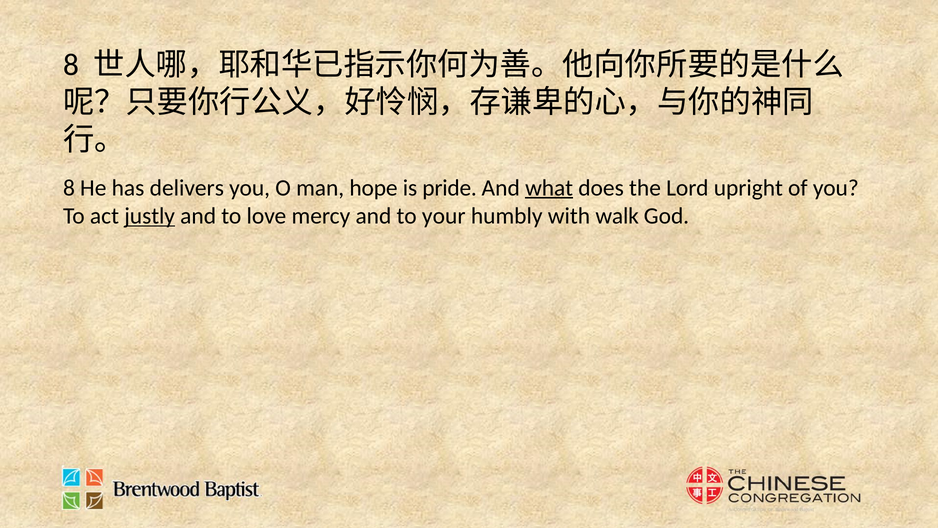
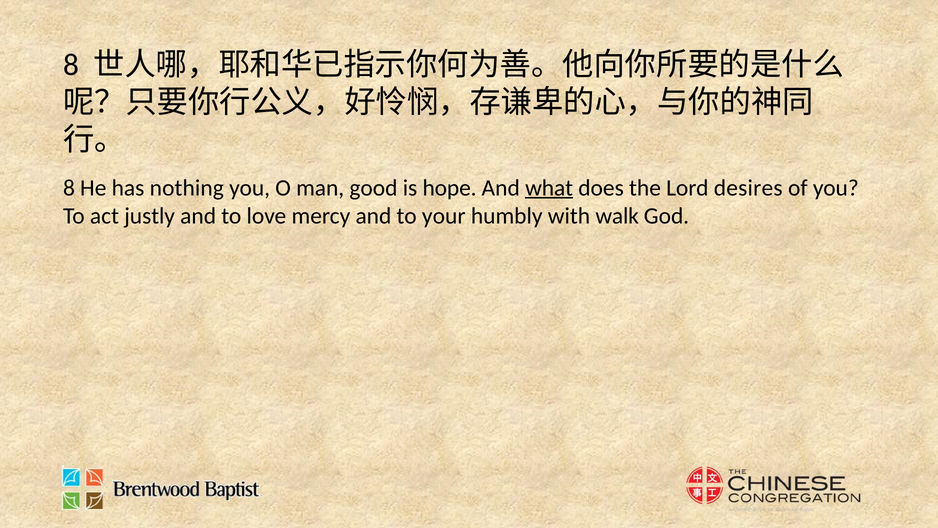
delivers: delivers -> nothing
hope: hope -> good
pride: pride -> hope
upright: upright -> desires
justly underline: present -> none
